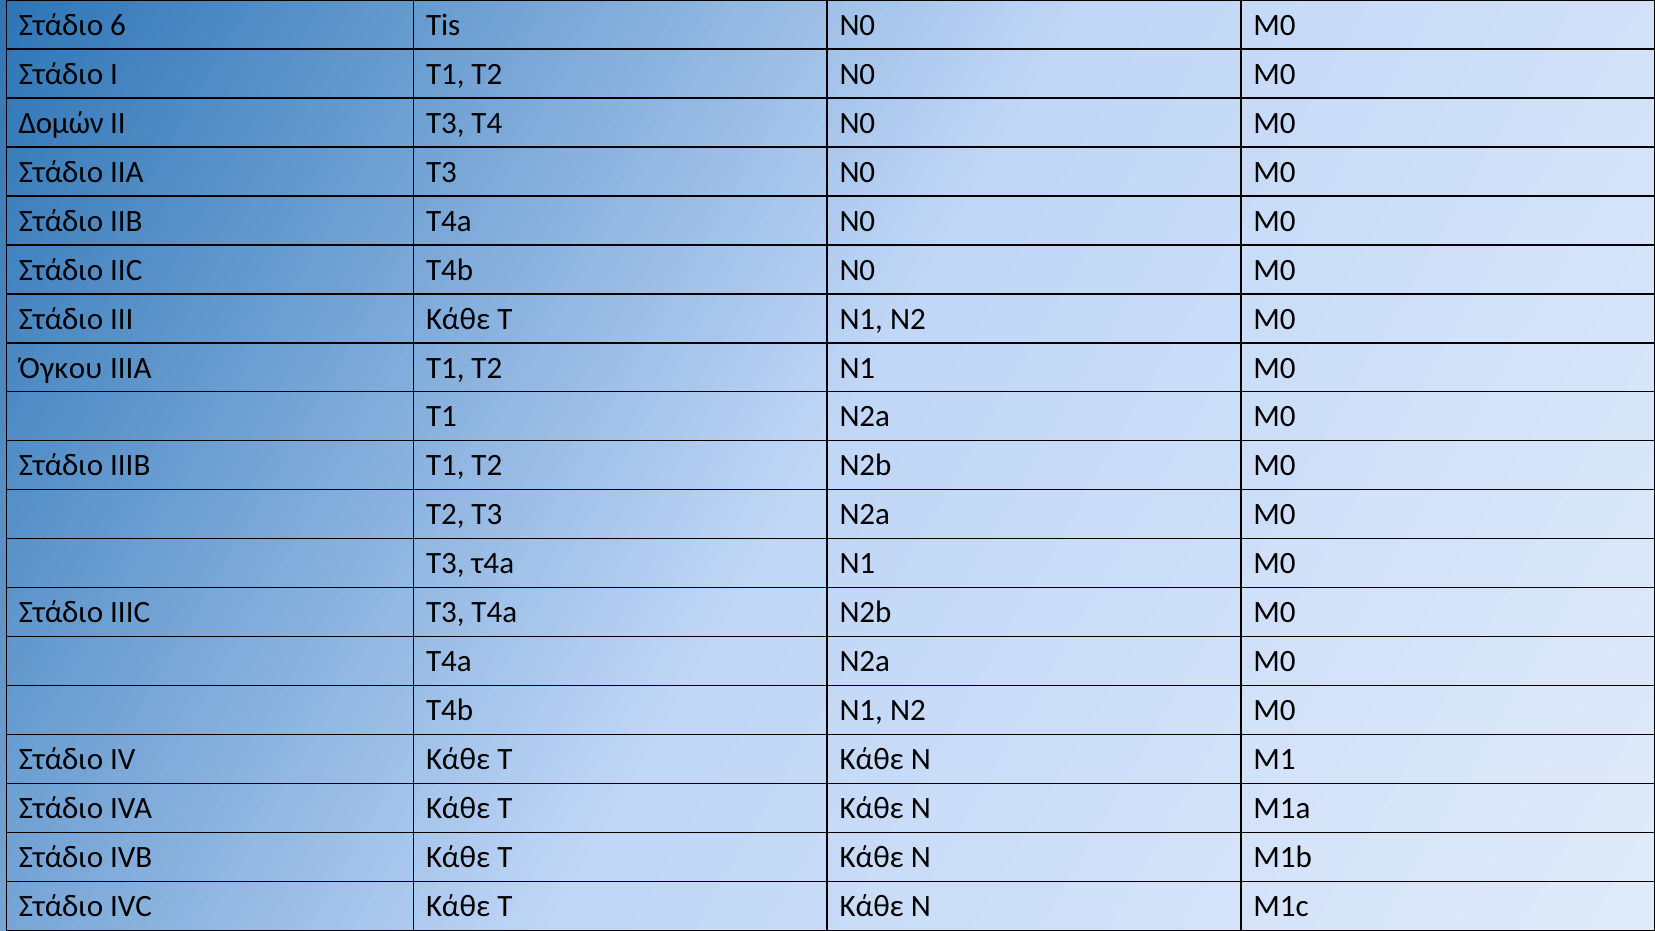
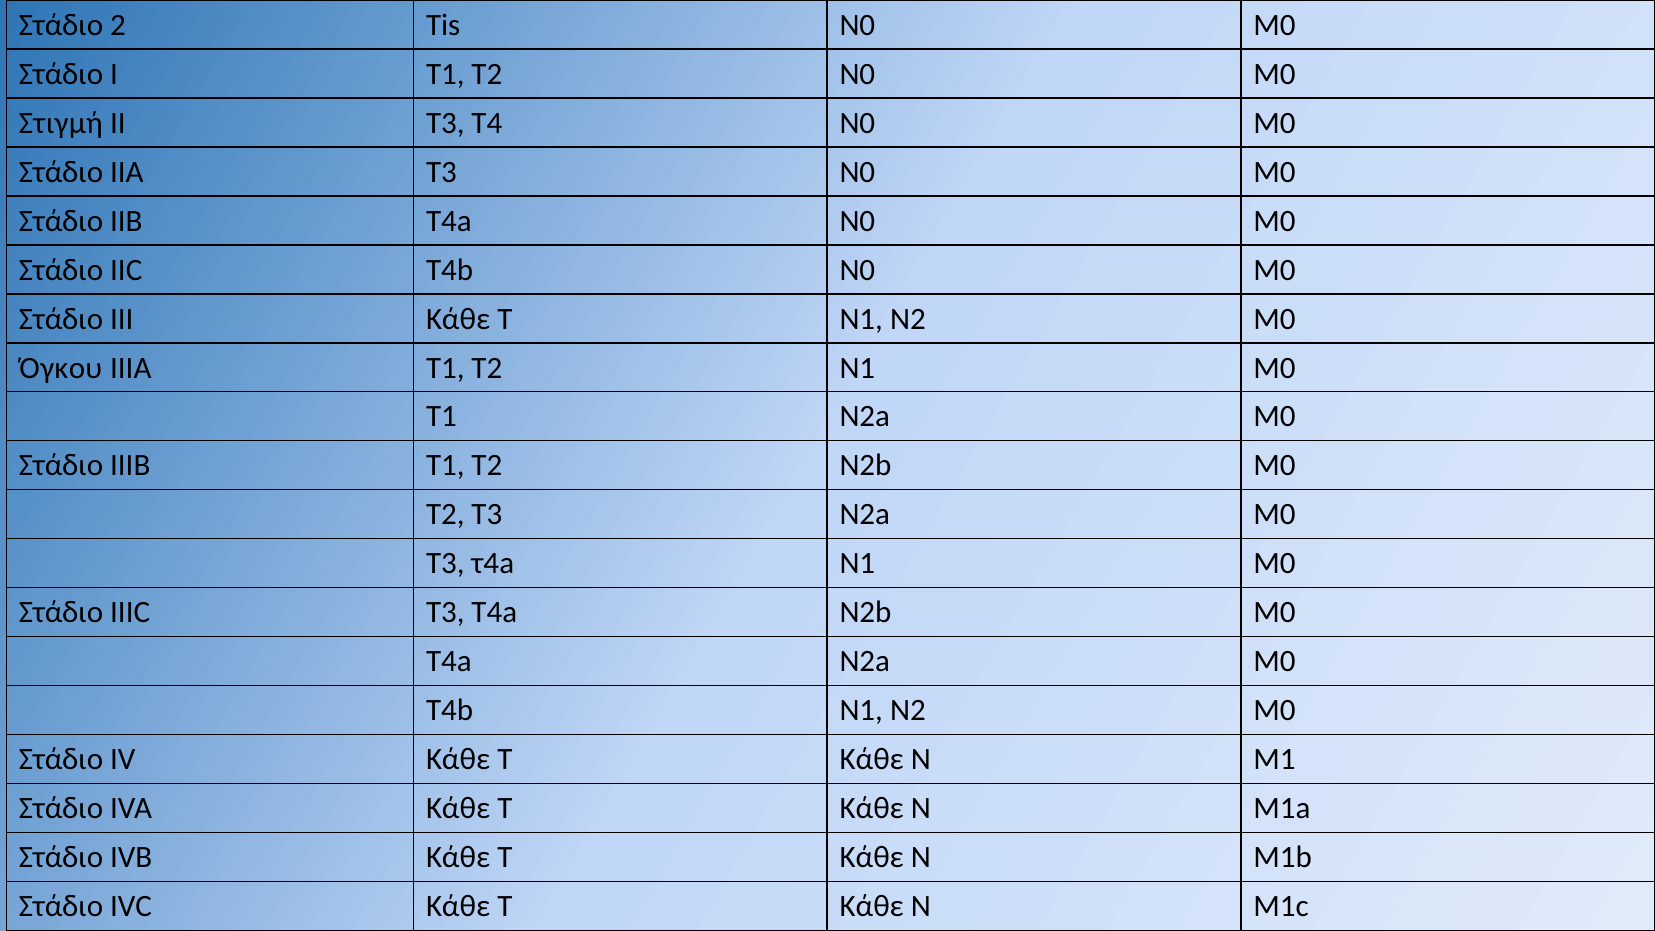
6: 6 -> 2
Δομών: Δομών -> Στιγμή
